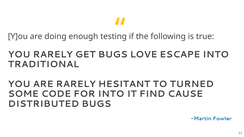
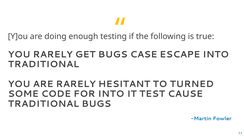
LOVE: LOVE -> CASE
FIND: FIND -> TEST
DISTRIBUTED at (43, 104): DISTRIBUTED -> TRADITIONAL
